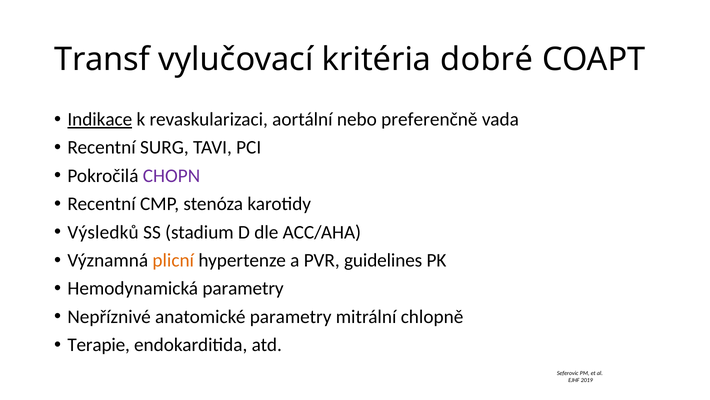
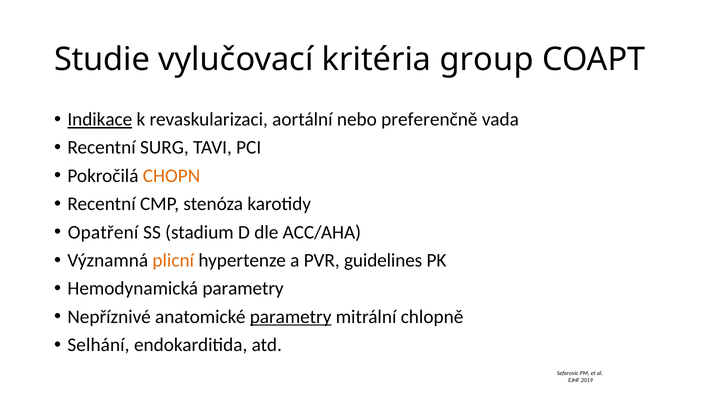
Transf: Transf -> Studie
dobré: dobré -> group
CHOPN colour: purple -> orange
Výsledků: Výsledků -> Opatření
parametry at (291, 316) underline: none -> present
Terapie: Terapie -> Selhání
